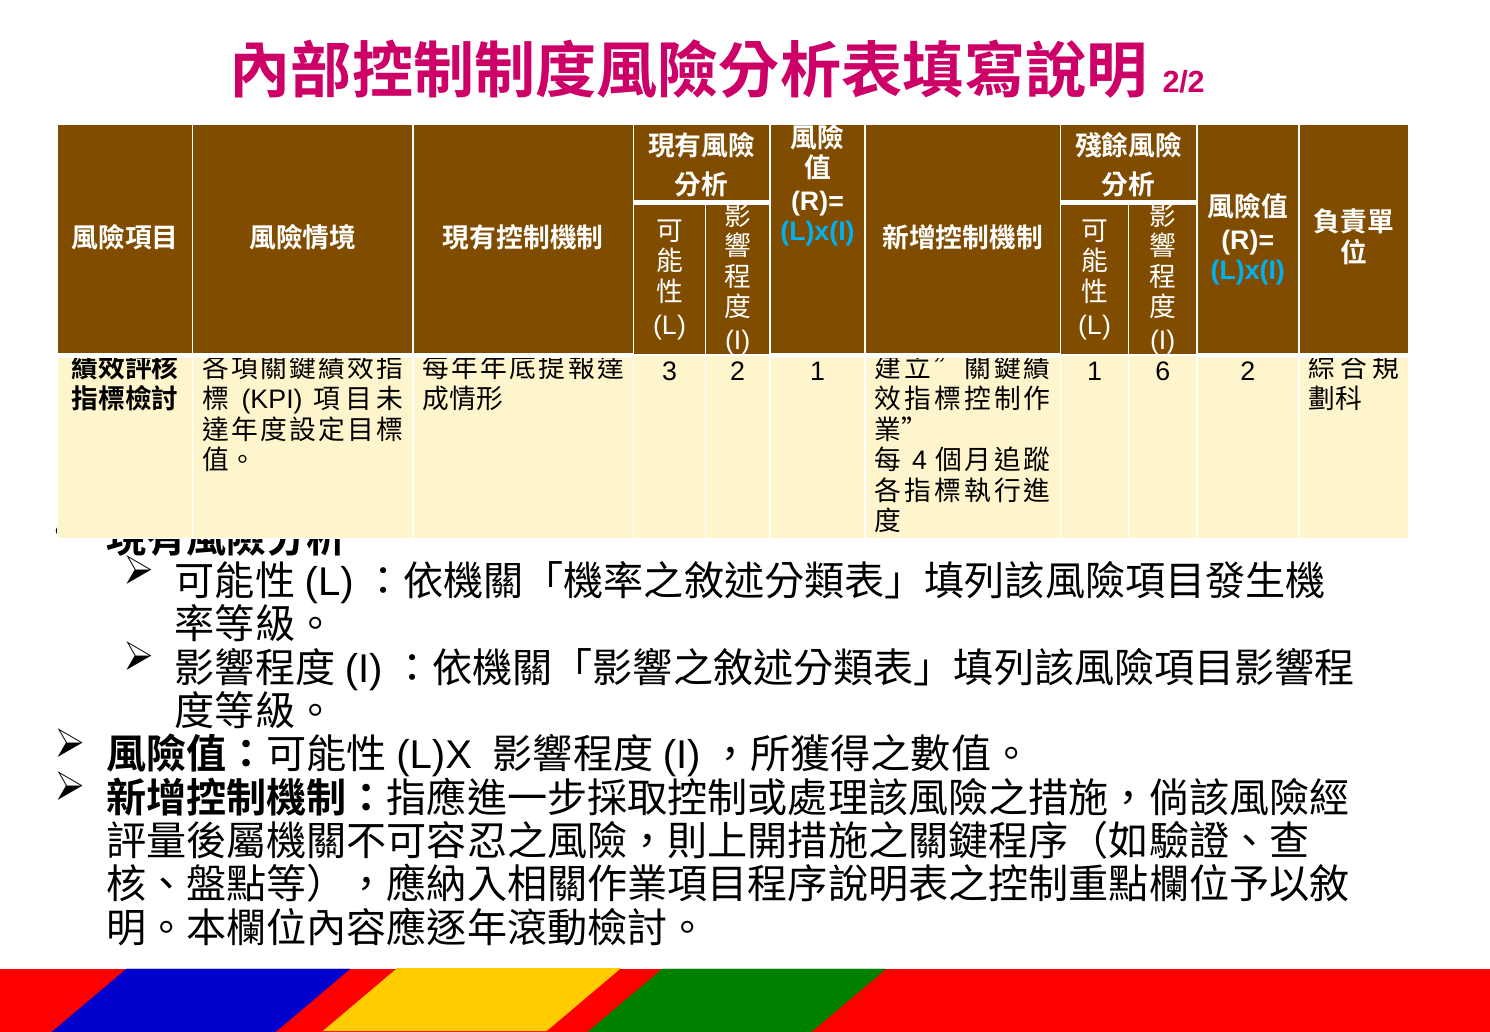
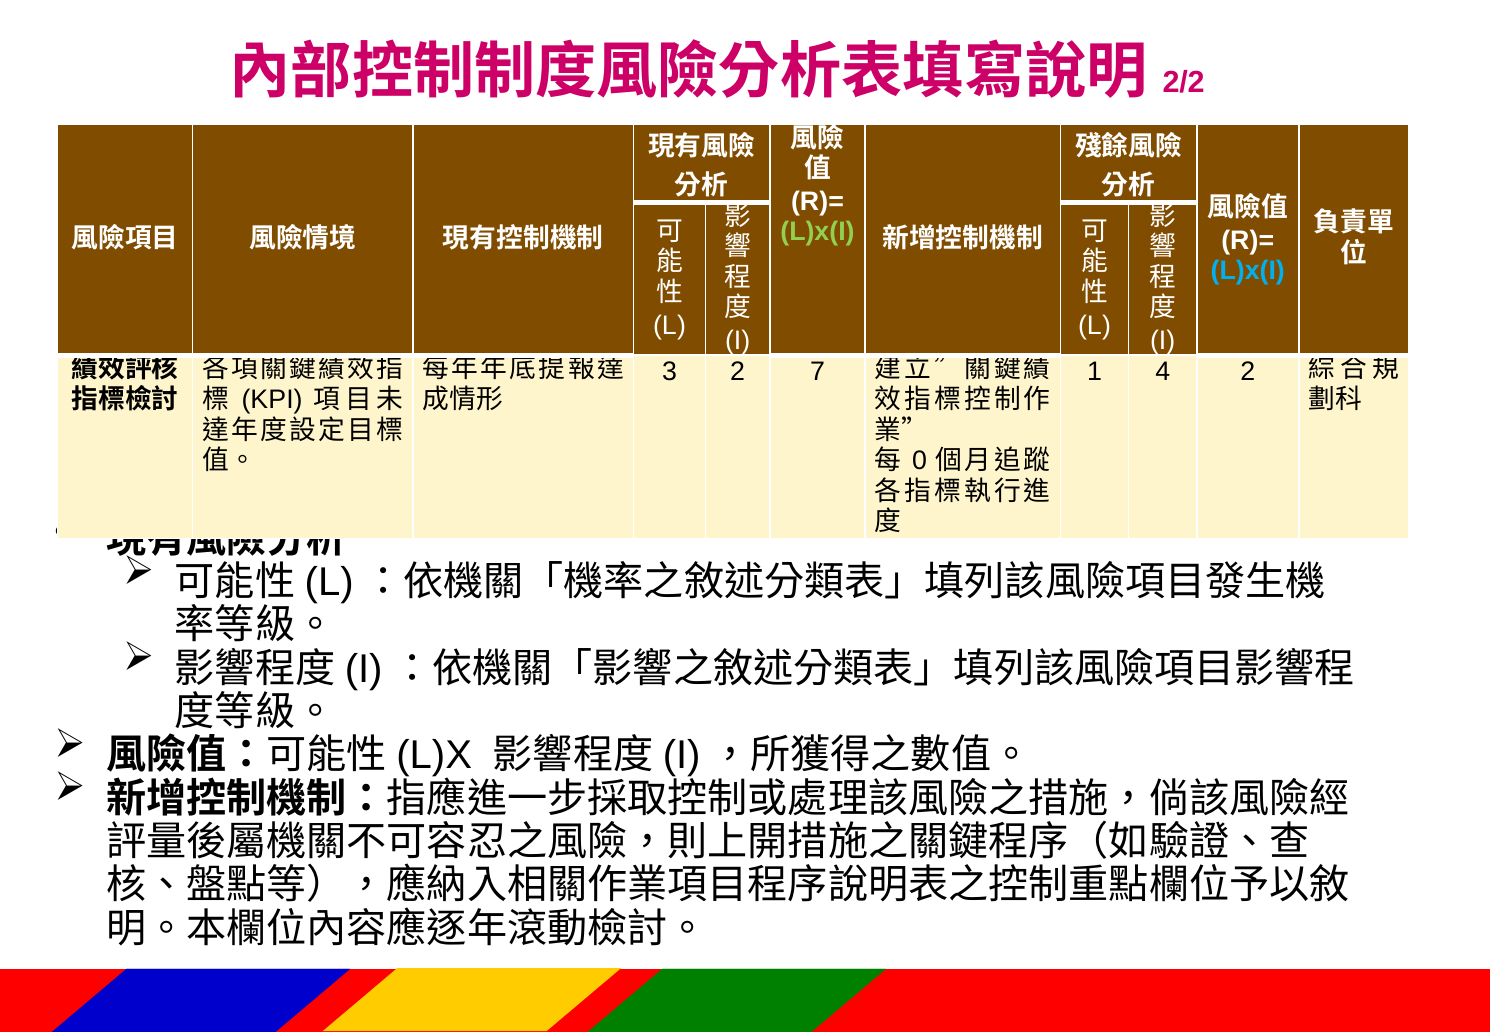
L)x(I at (817, 232) colour: light blue -> light green
2 1: 1 -> 7
6: 6 -> 4
4: 4 -> 0
